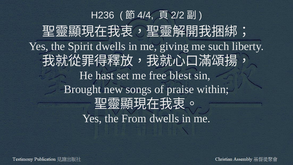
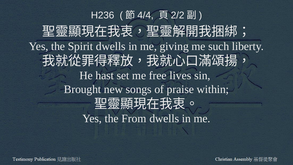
blest: blest -> lives
